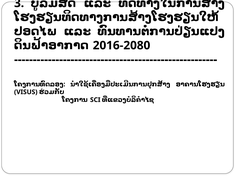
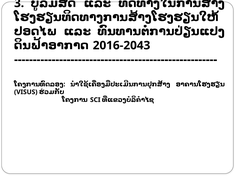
2016-2080: 2016-2080 -> 2016-2043
